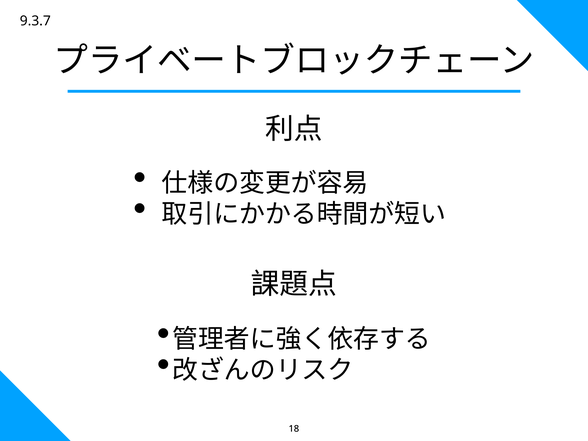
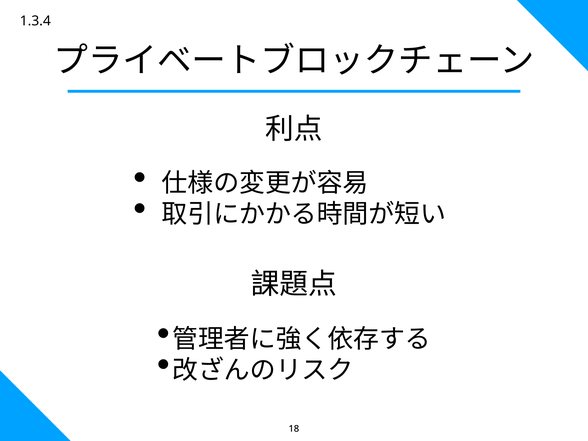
9.3.7: 9.3.7 -> 1.3.4
